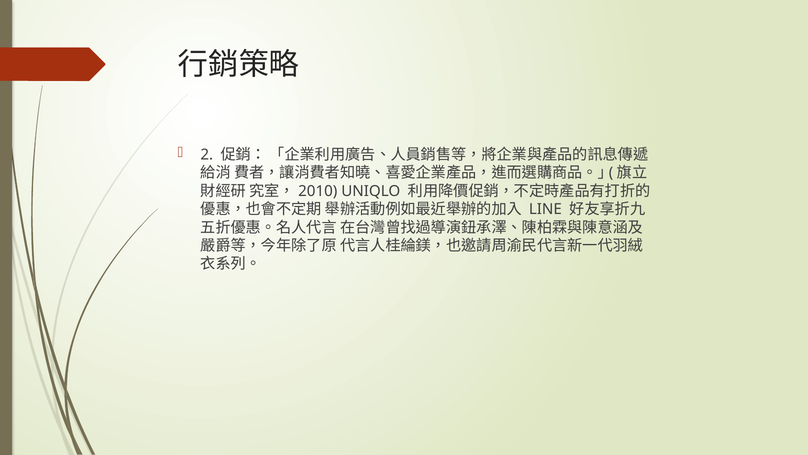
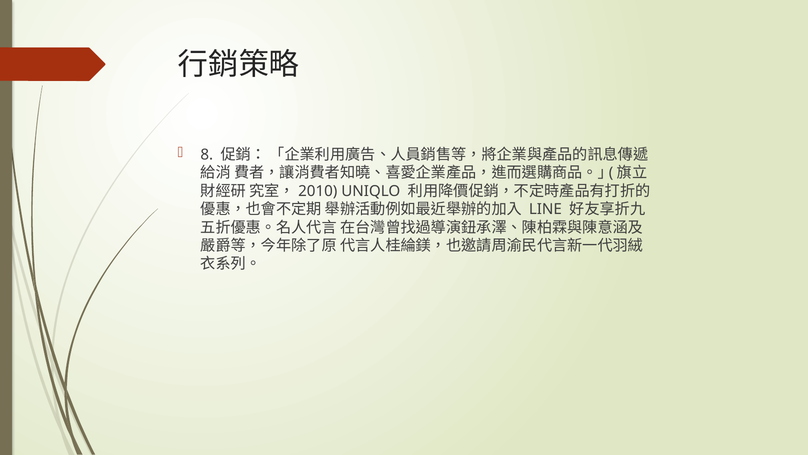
2: 2 -> 8
